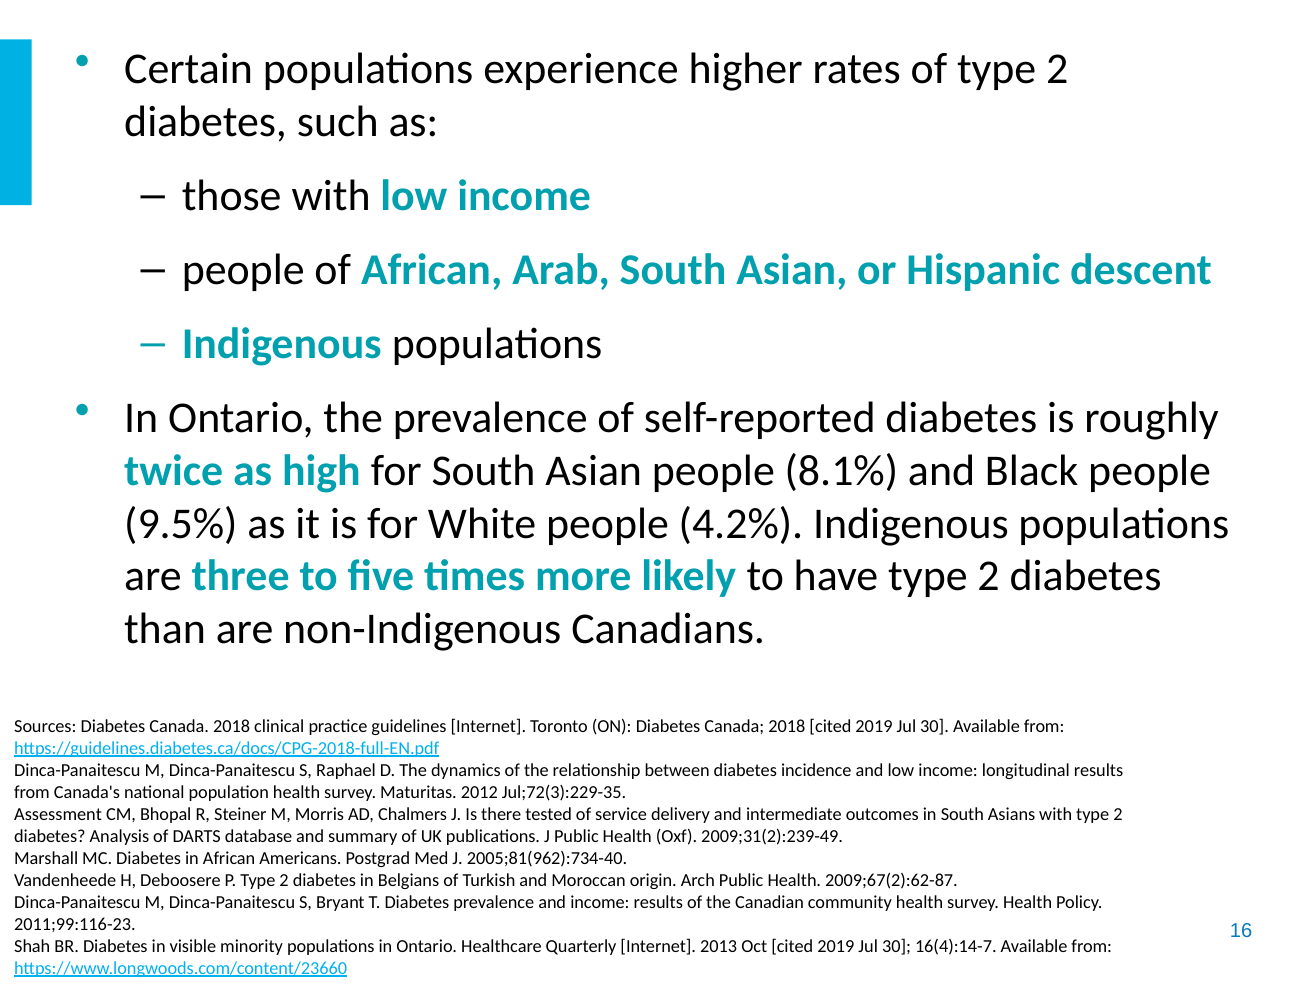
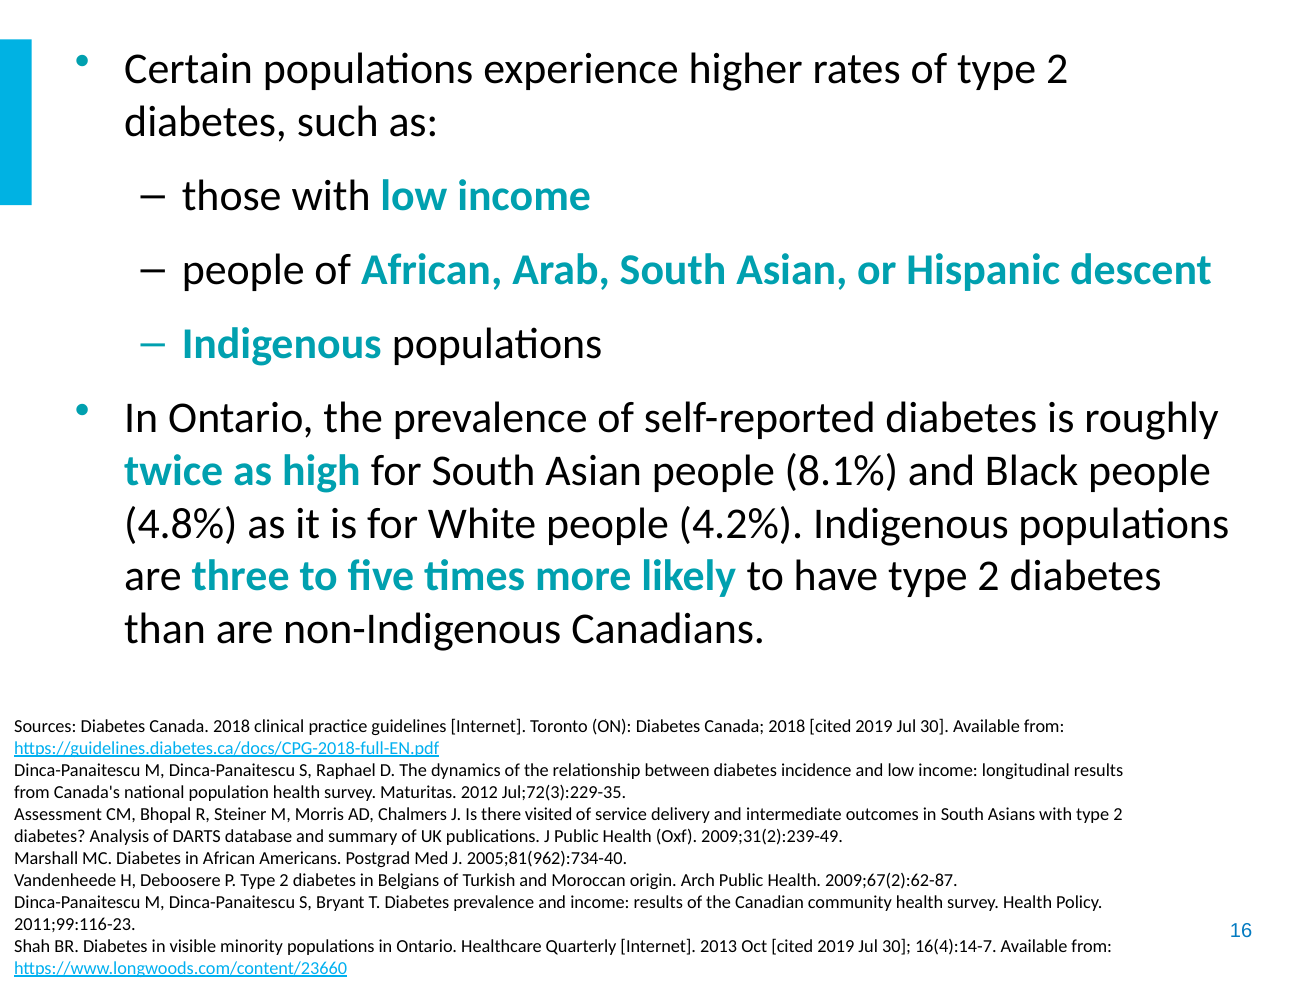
9.5%: 9.5% -> 4.8%
tested: tested -> visited
